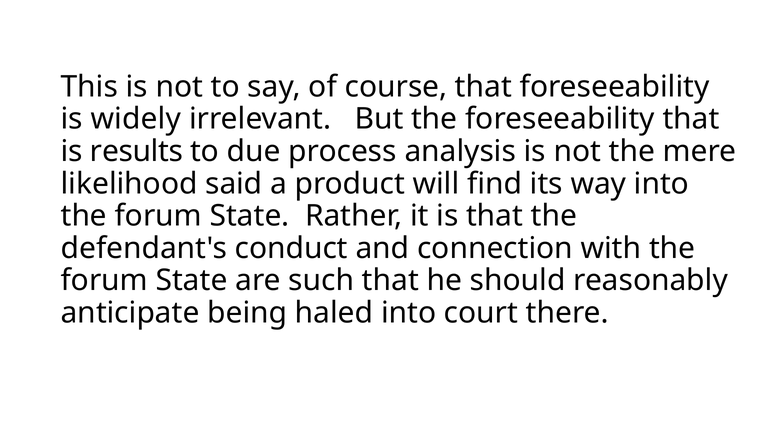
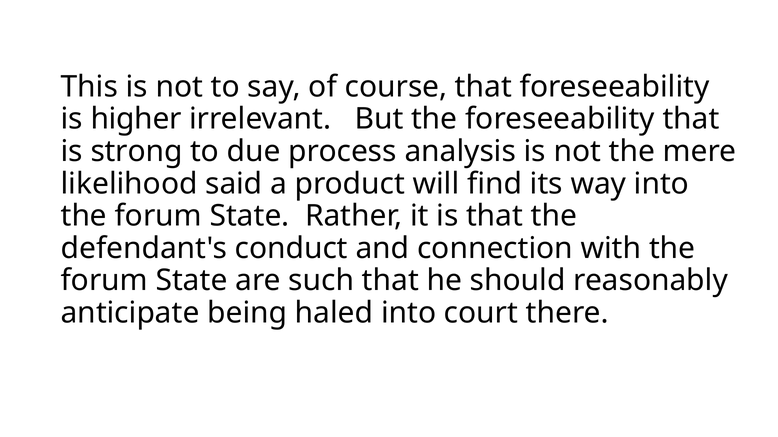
widely: widely -> higher
results: results -> strong
